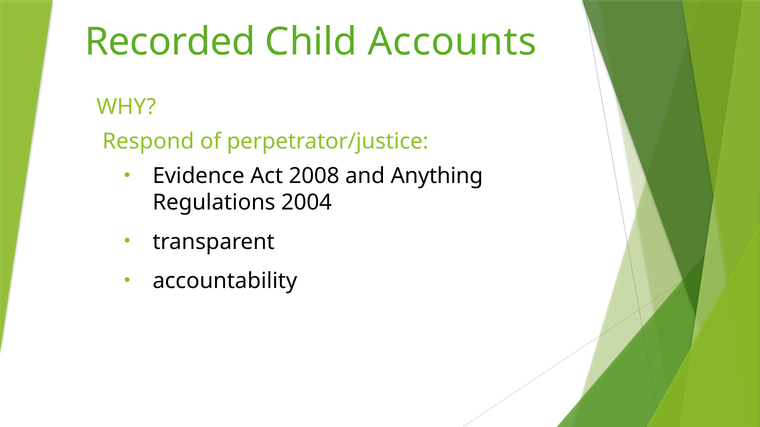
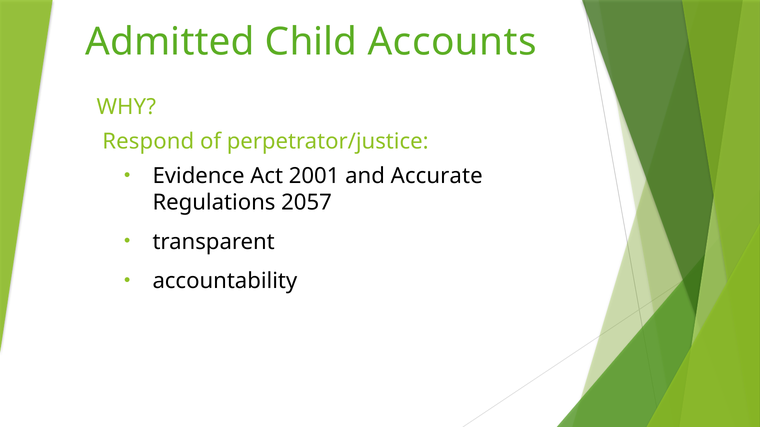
Recorded: Recorded -> Admitted
2008: 2008 -> 2001
Anything: Anything -> Accurate
2004: 2004 -> 2057
